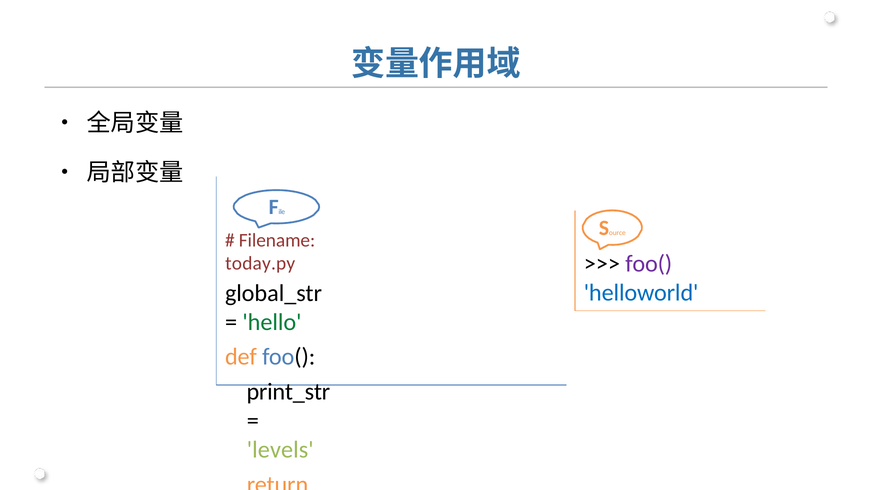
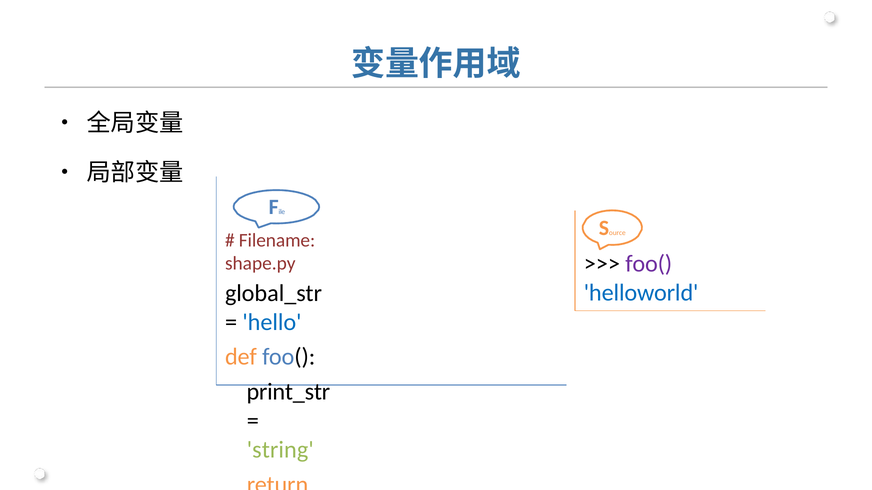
today.py: today.py -> shape.py
hello colour: green -> blue
levels: levels -> string
